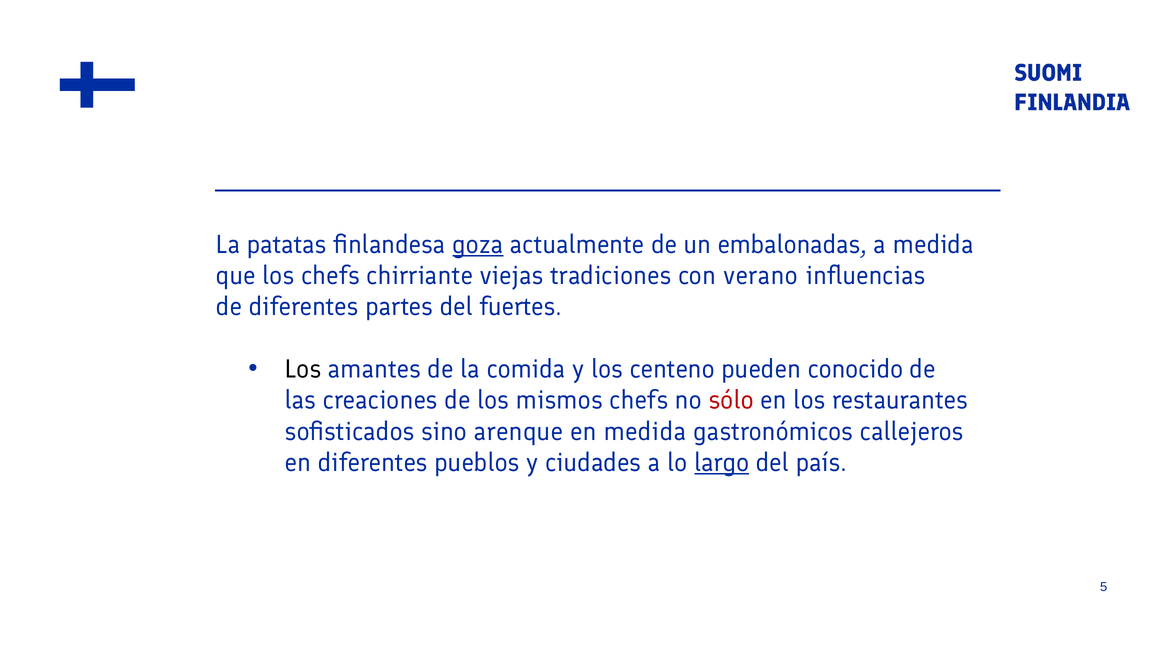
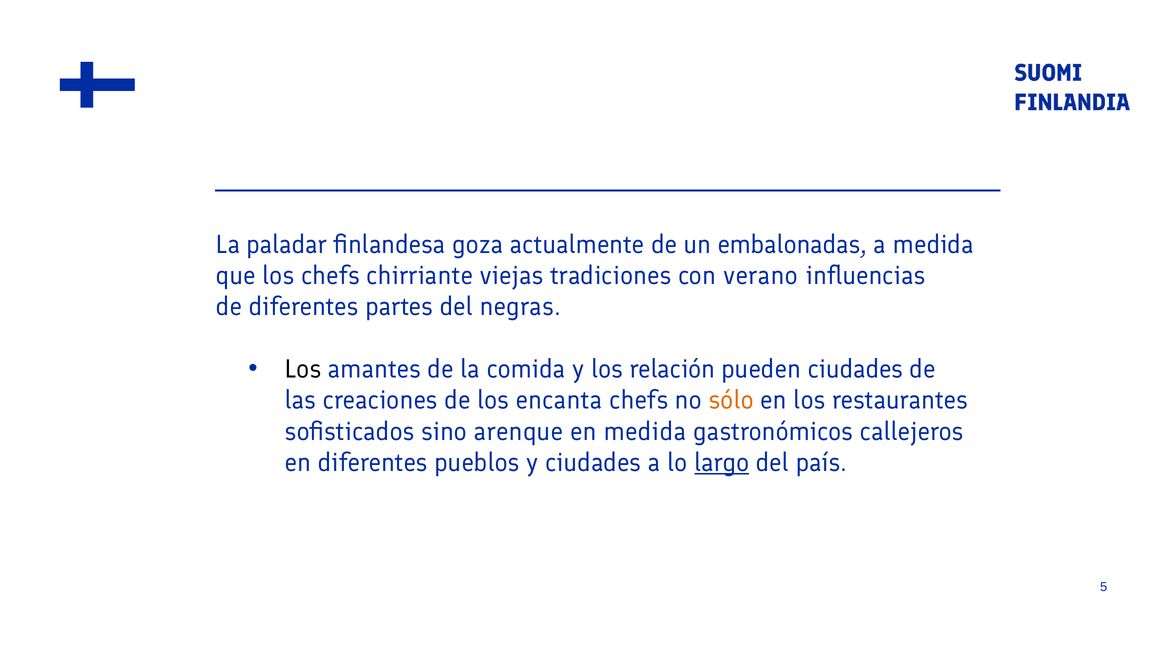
patatas: patatas -> paladar
goza underline: present -> none
fuertes: fuertes -> negras
centeno: centeno -> relación
pueden conocido: conocido -> ciudades
mismos: mismos -> encanta
sólo colour: red -> orange
